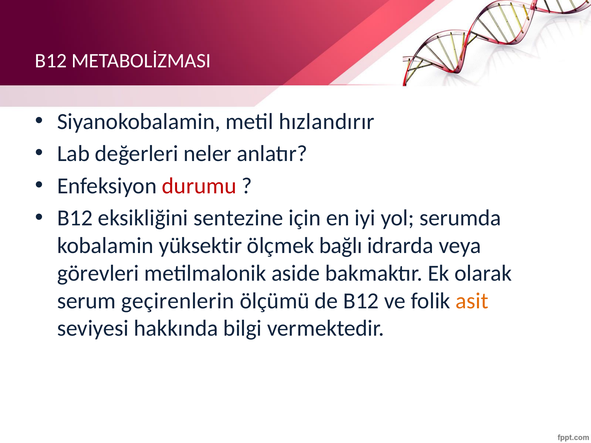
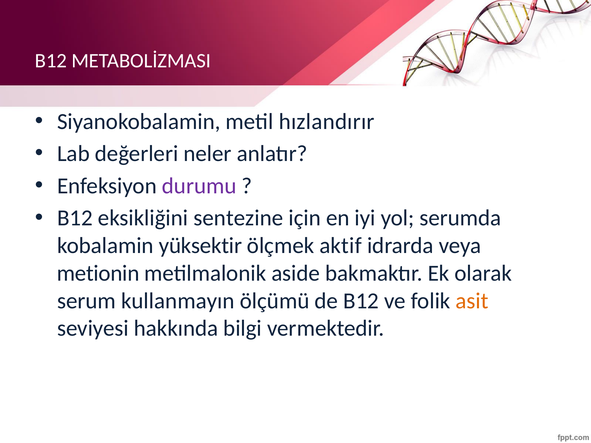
durumu colour: red -> purple
bağlı: bağlı -> aktif
görevleri: görevleri -> metionin
geçirenlerin: geçirenlerin -> kullanmayın
